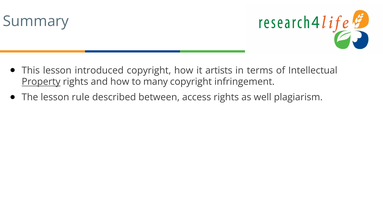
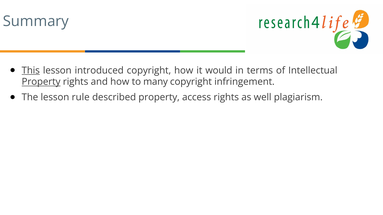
This underline: none -> present
artists: artists -> would
described between: between -> property
